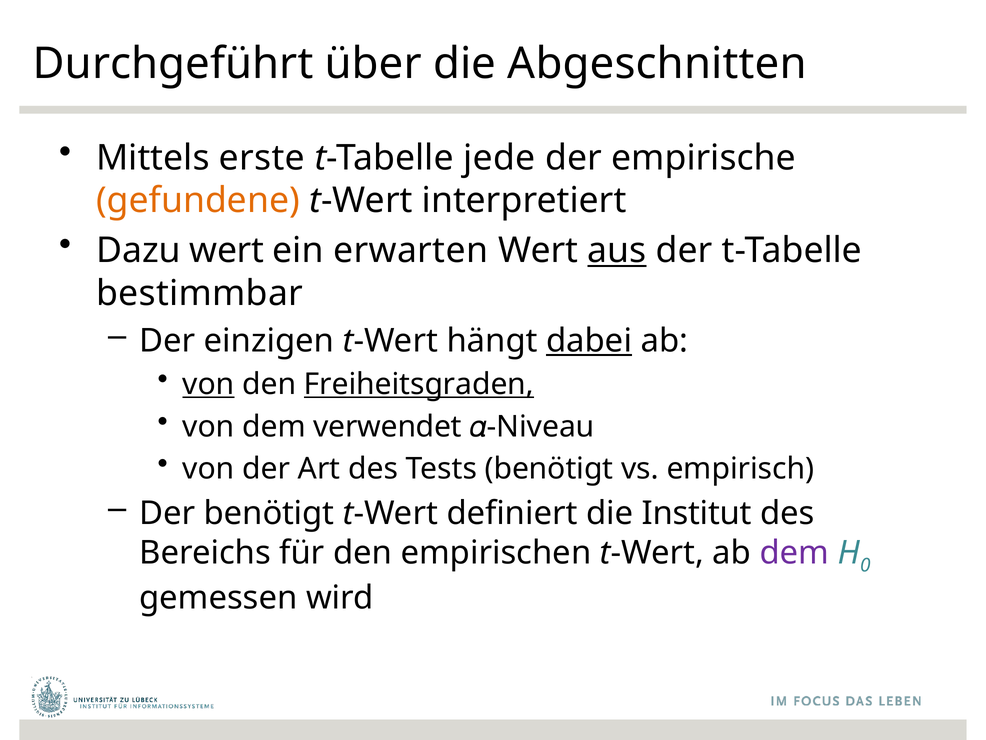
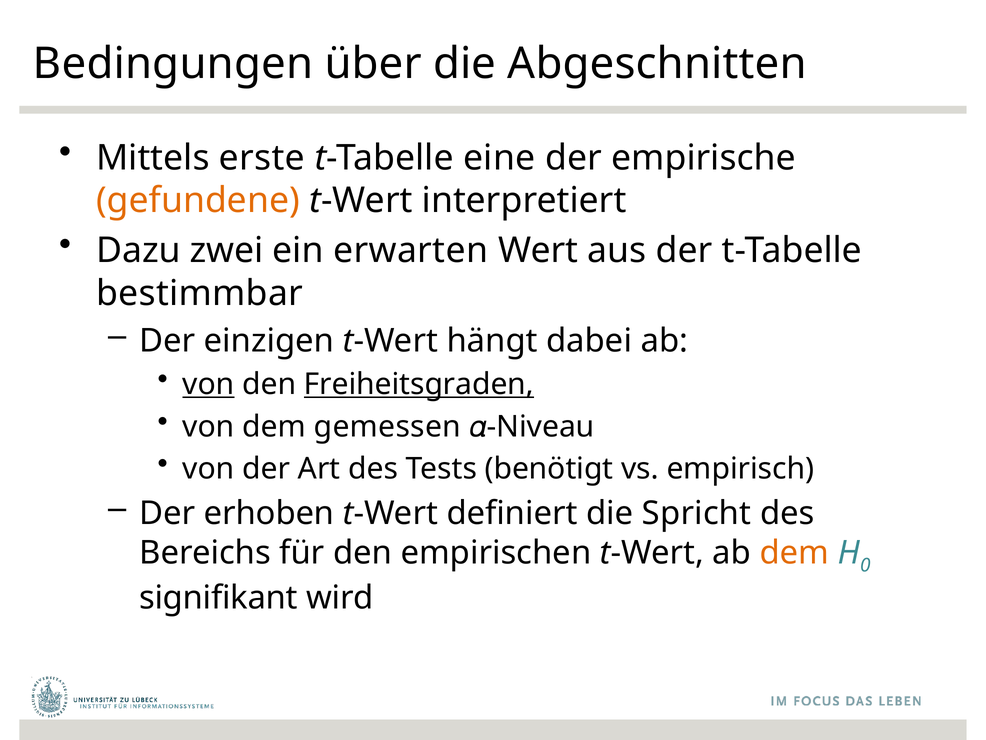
Durchgeführt: Durchgeführt -> Bedingungen
jede: jede -> eine
Dazu wert: wert -> zwei
aus underline: present -> none
dabei underline: present -> none
verwendet: verwendet -> gemessen
Der benötigt: benötigt -> erhoben
Institut: Institut -> Spricht
dem at (794, 552) colour: purple -> orange
gemessen: gemessen -> signifikant
